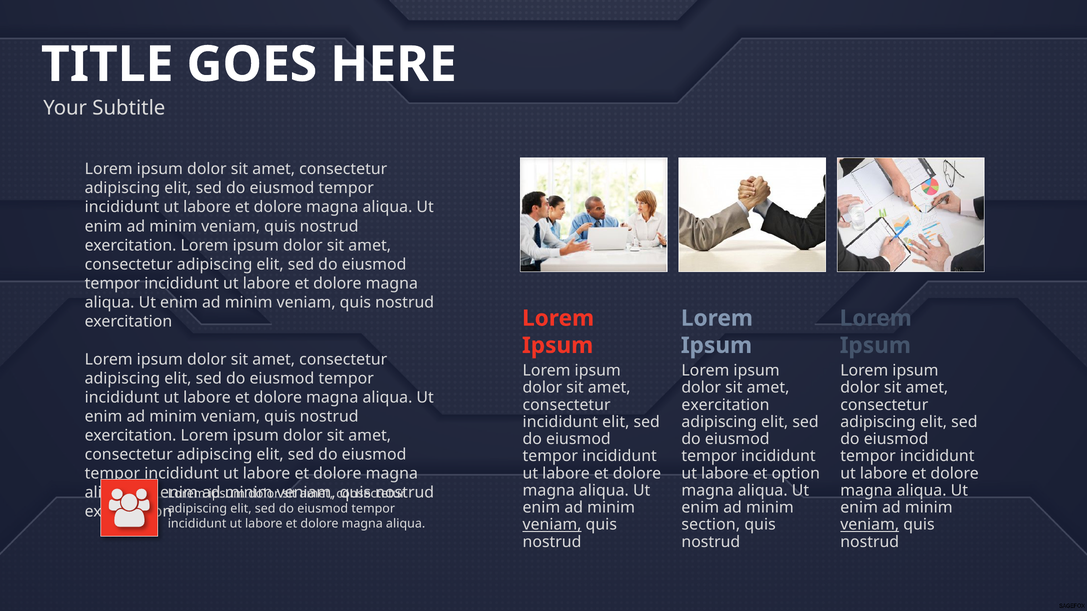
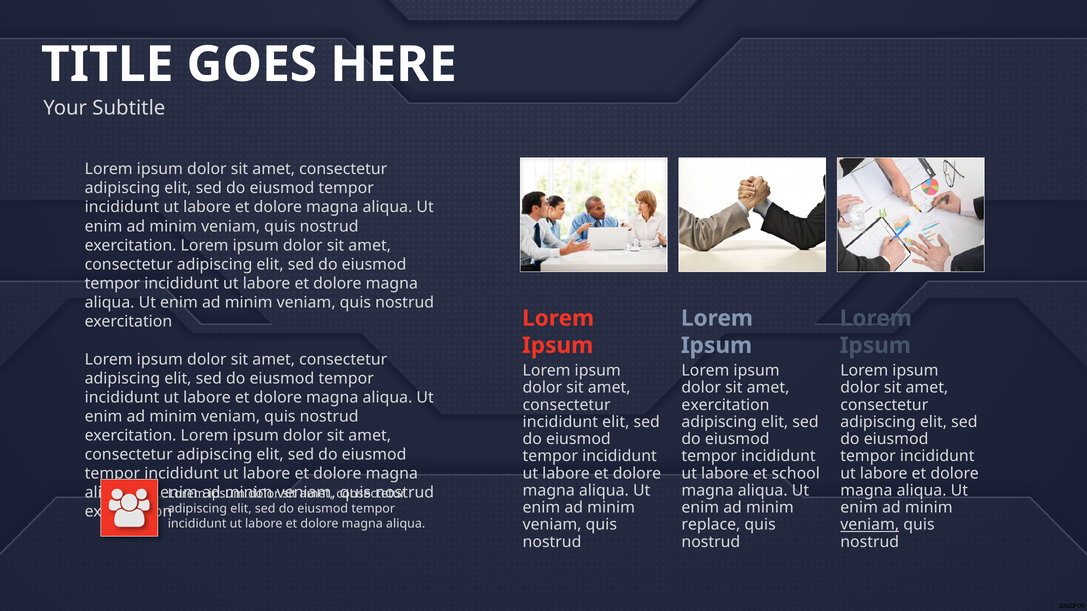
option: option -> school
veniam at (552, 525) underline: present -> none
section: section -> replace
